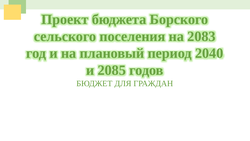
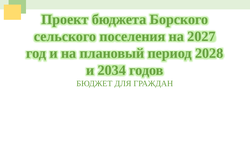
2083: 2083 -> 2027
2040: 2040 -> 2028
2085: 2085 -> 2034
